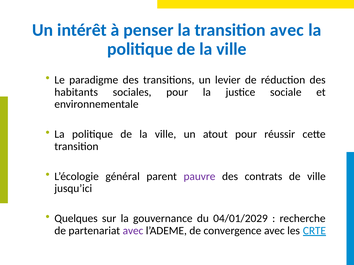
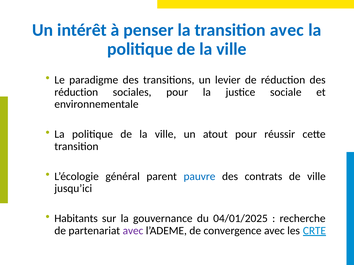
habitants at (76, 92): habitants -> réduction
pauvre colour: purple -> blue
Quelques: Quelques -> Habitants
04/01/2029: 04/01/2029 -> 04/01/2025
